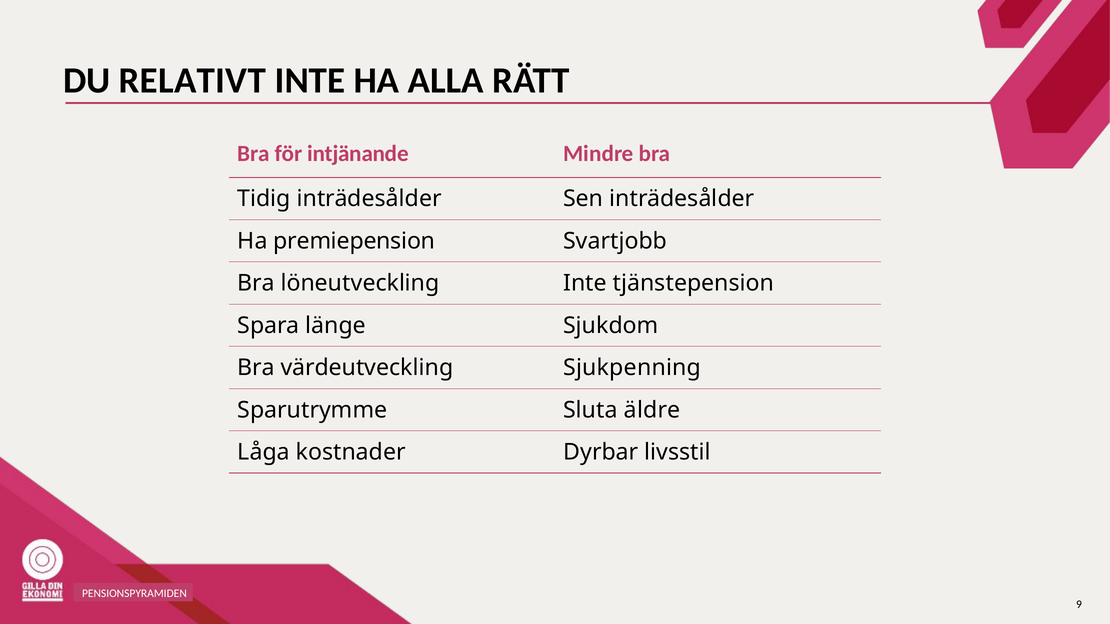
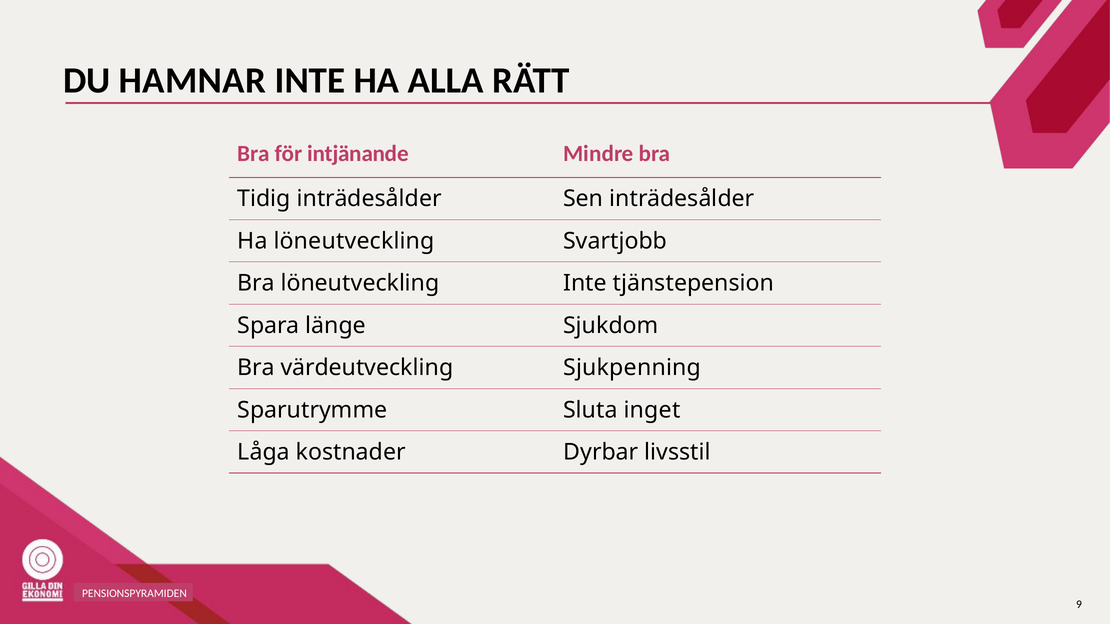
RELATIVT: RELATIVT -> HAMNAR
Ha premiepension: premiepension -> löneutveckling
äldre: äldre -> inget
